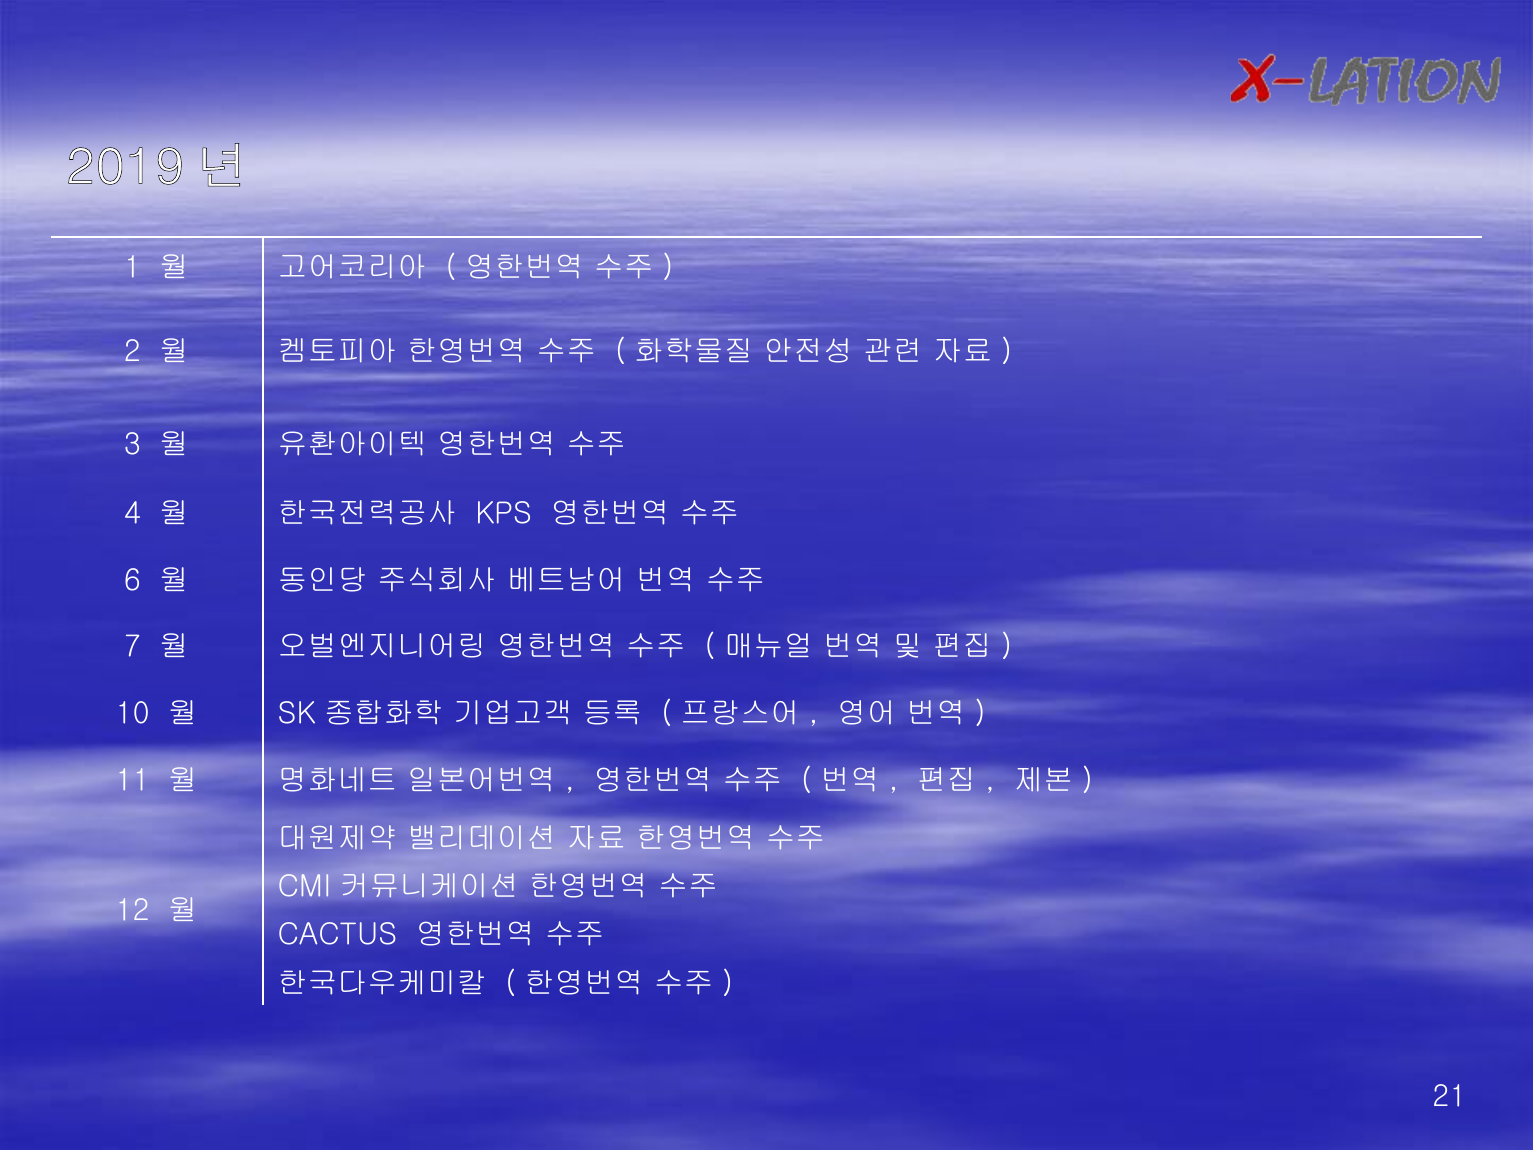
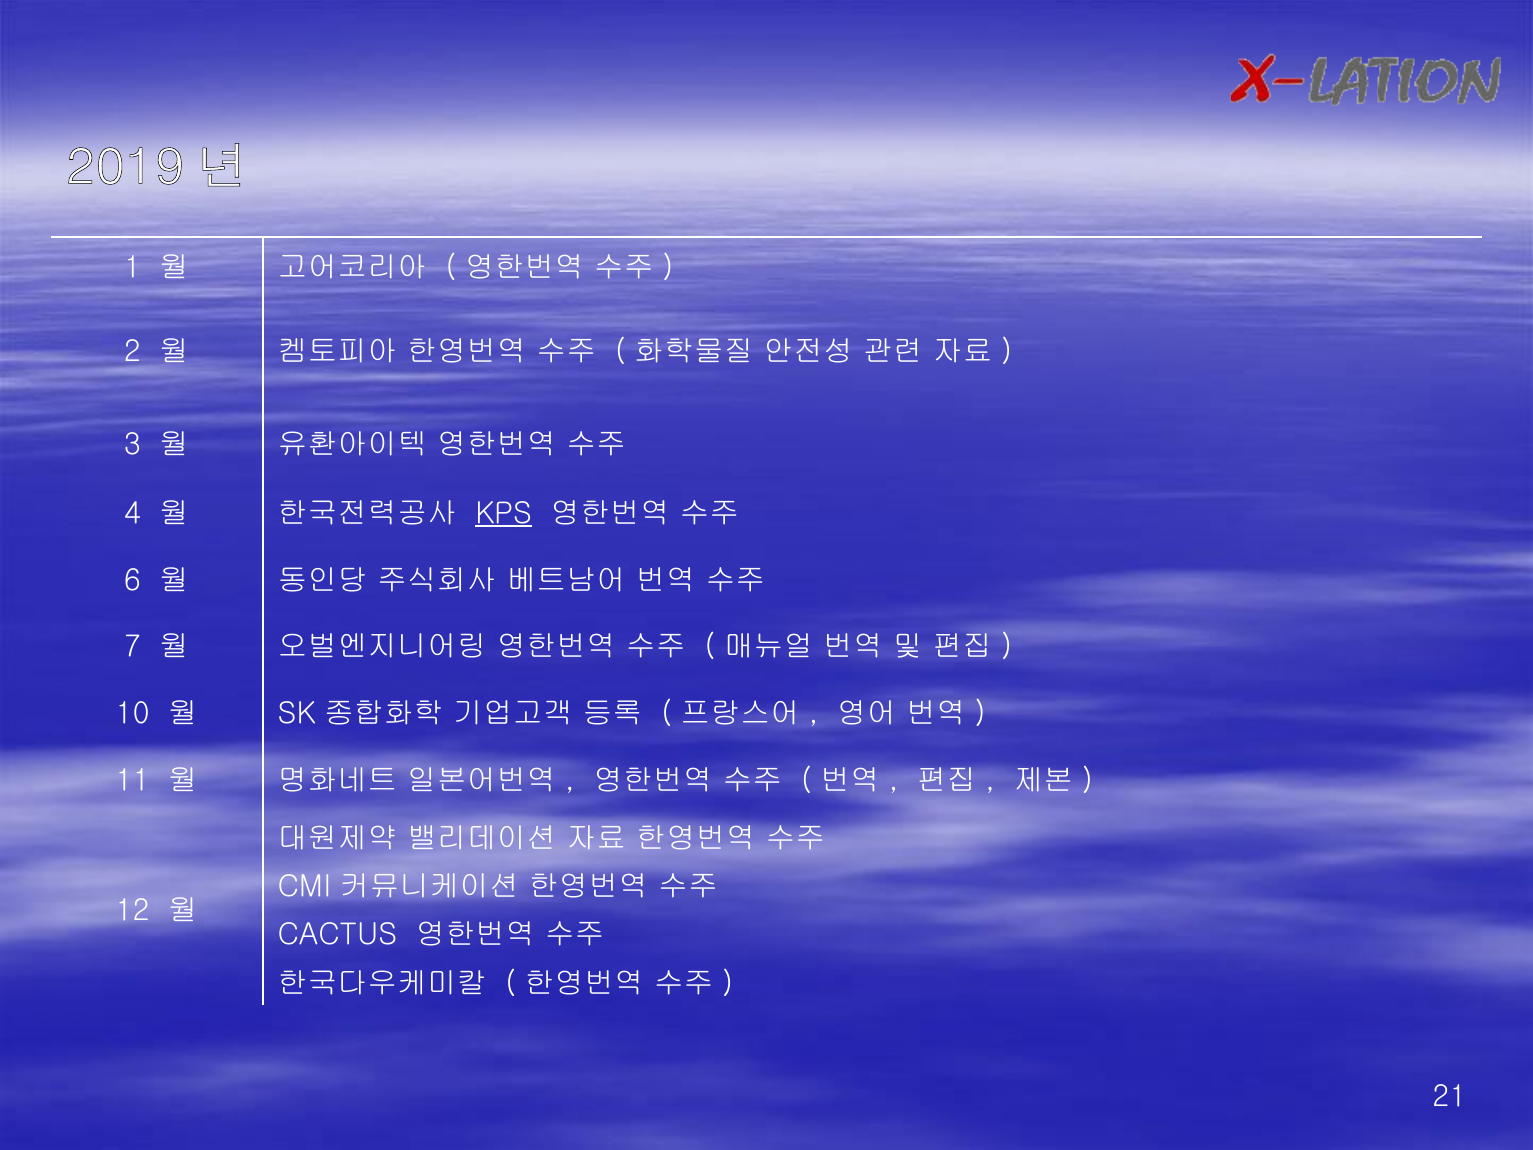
KPS underline: none -> present
